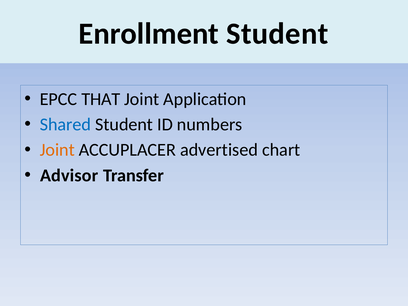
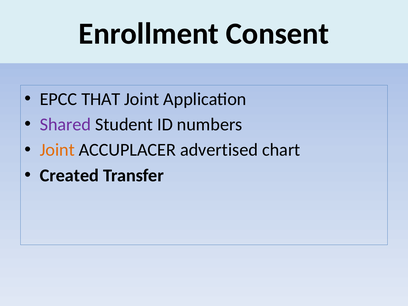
Enrollment Student: Student -> Consent
Shared colour: blue -> purple
Advisor: Advisor -> Created
